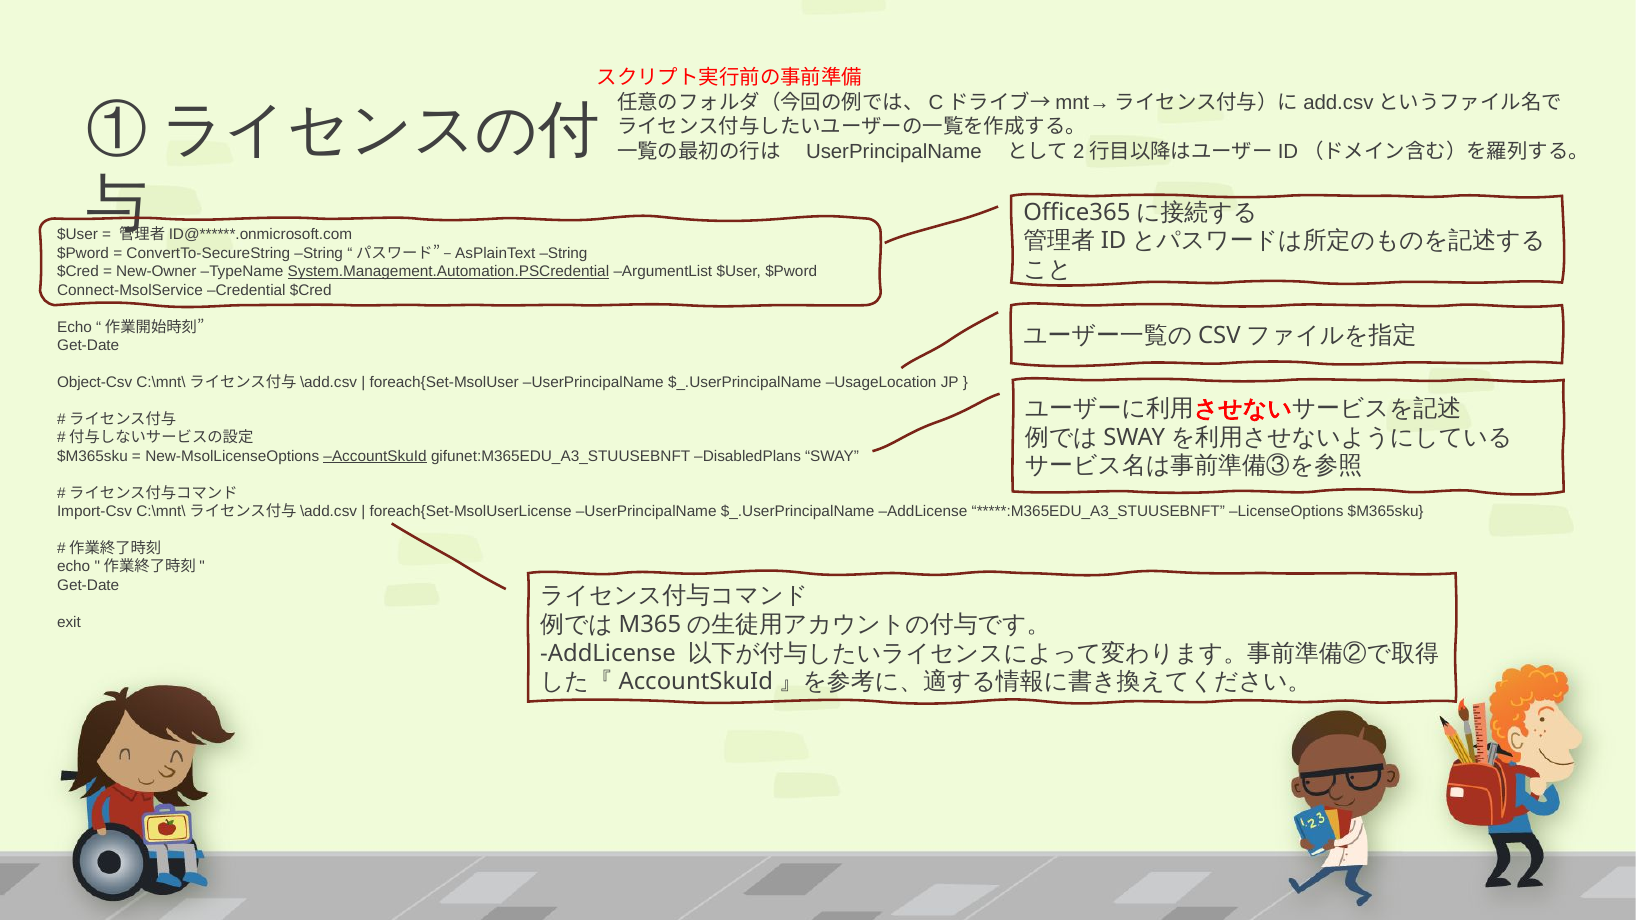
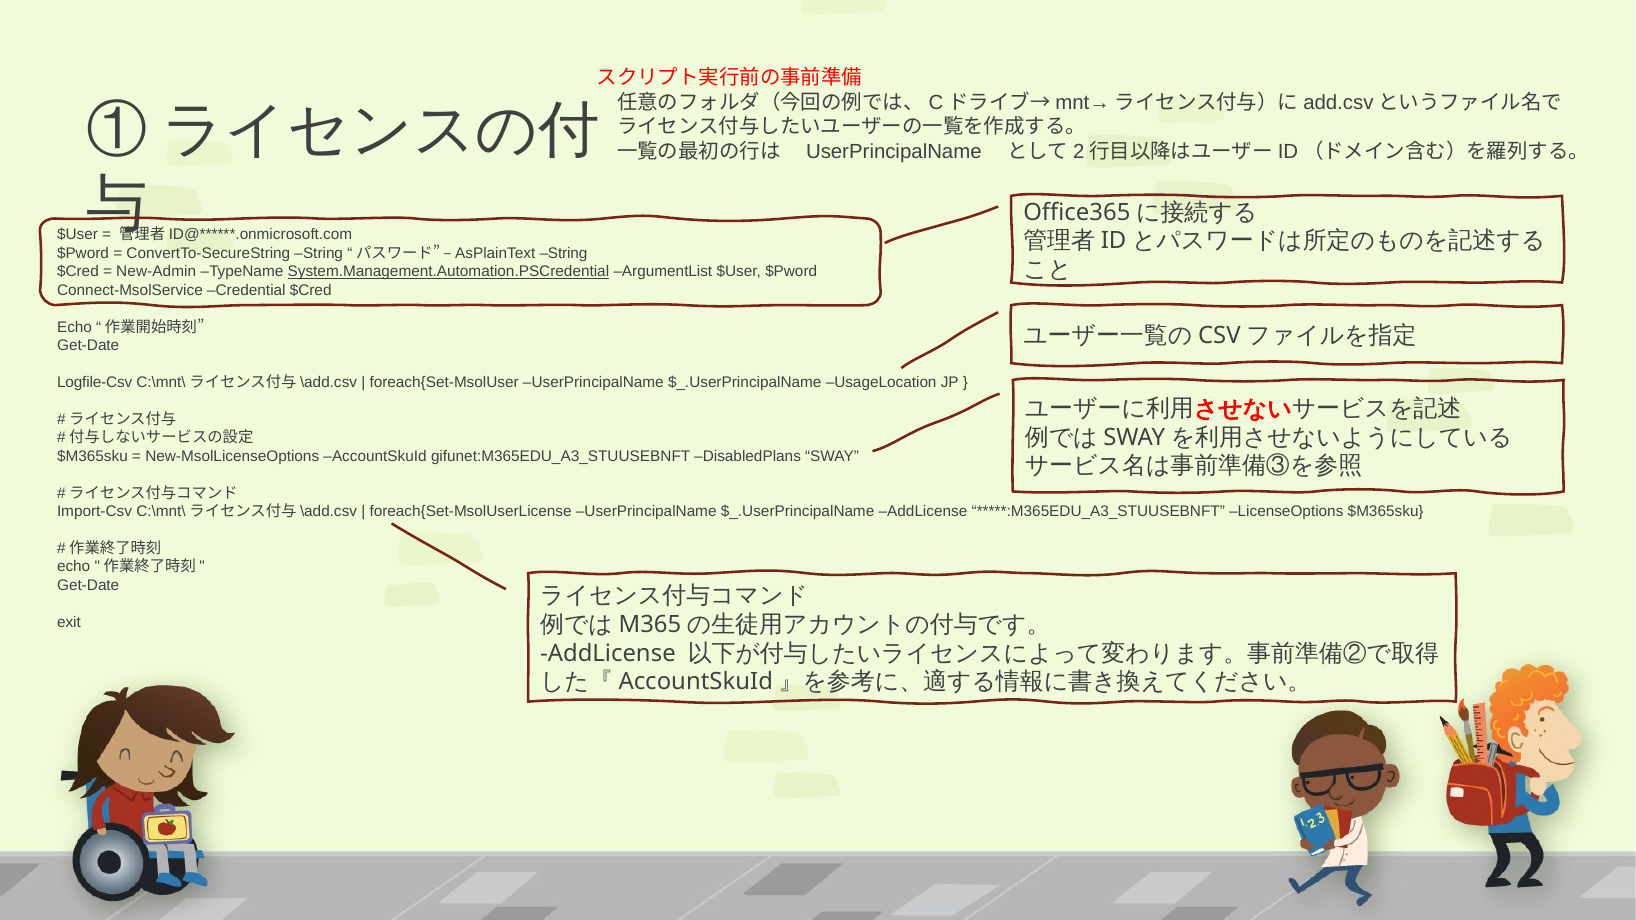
New-Owner: New-Owner -> New-Admin
Object-Csv: Object-Csv -> Logfile-Csv
AccountSkuId underline: present -> none
